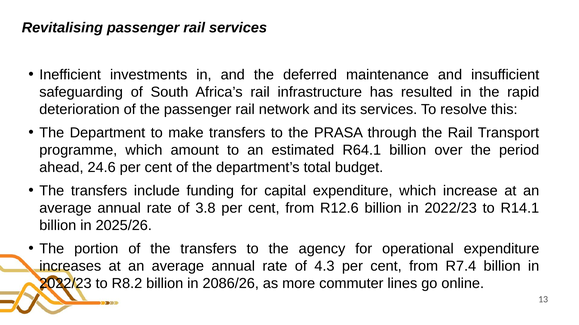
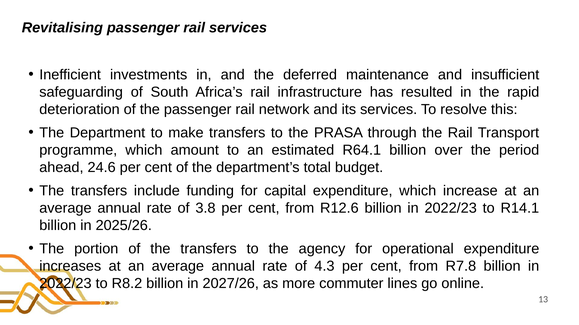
R7.4: R7.4 -> R7.8
2086/26: 2086/26 -> 2027/26
